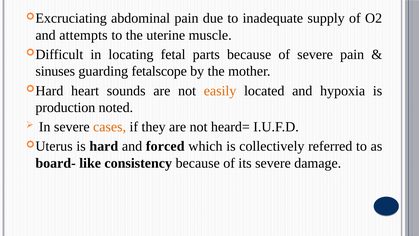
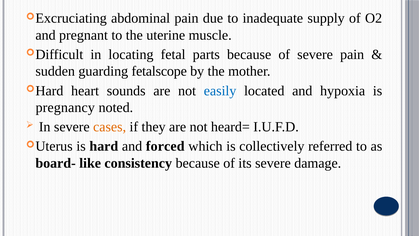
attempts: attempts -> pregnant
sinuses: sinuses -> sudden
easily colour: orange -> blue
production: production -> pregnancy
